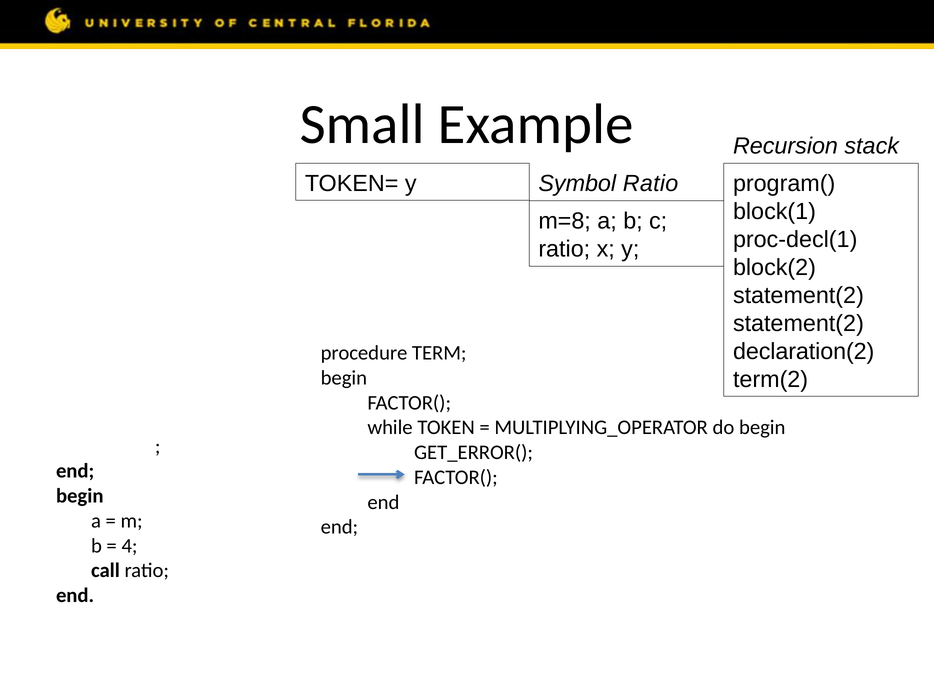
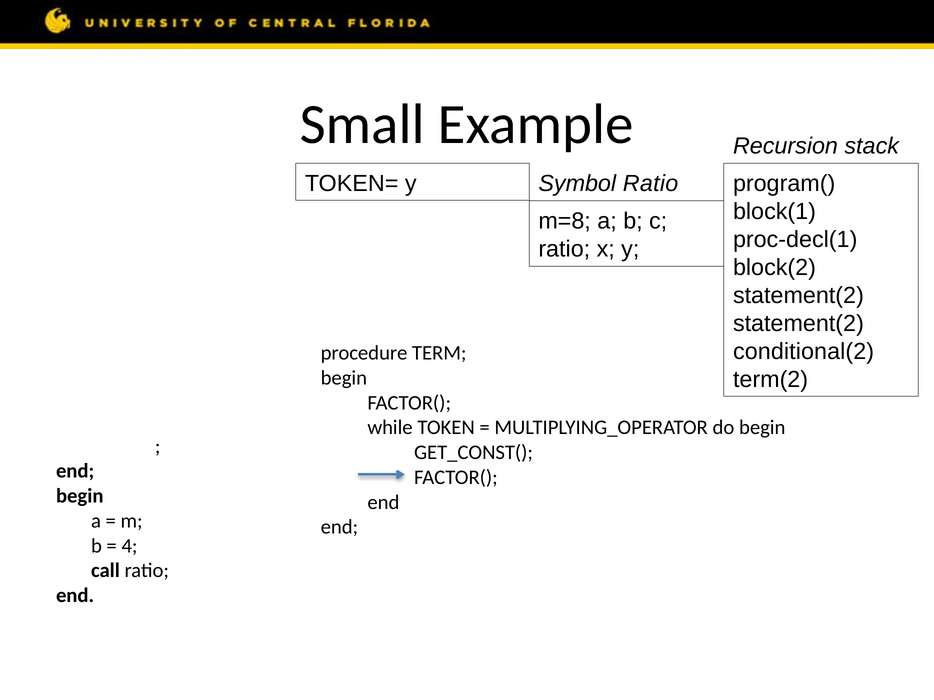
declaration(2: declaration(2 -> conditional(2
GET_ERROR(: GET_ERROR( -> GET_CONST(
